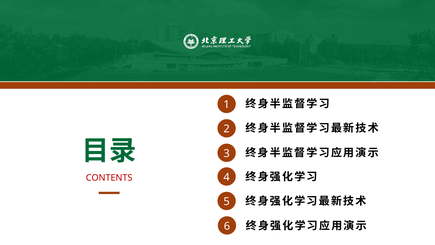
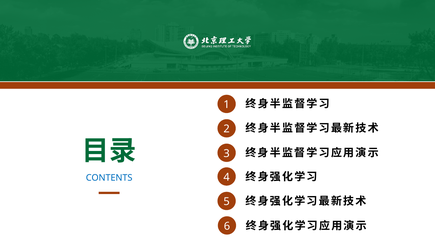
CONTENTS colour: red -> blue
